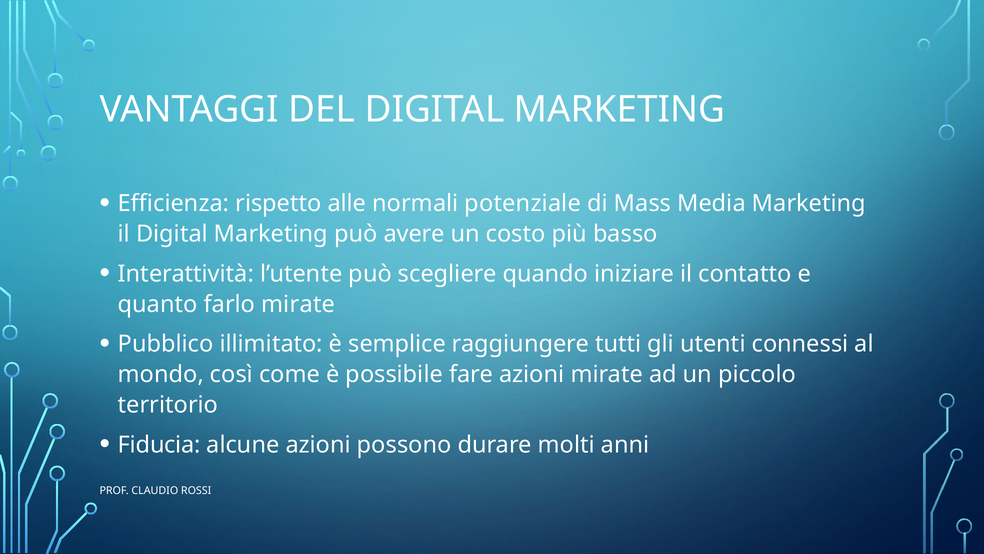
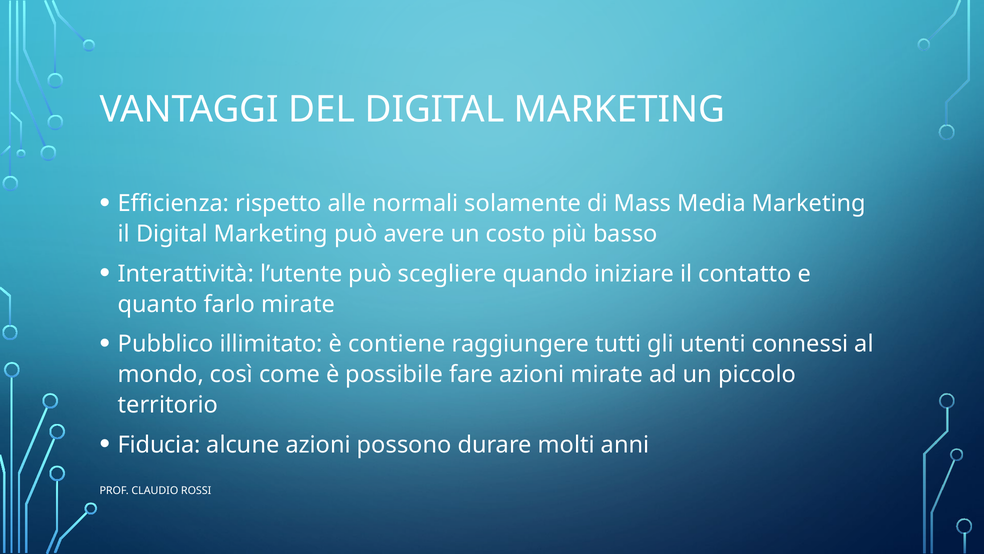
potenziale: potenziale -> solamente
semplice: semplice -> contiene
